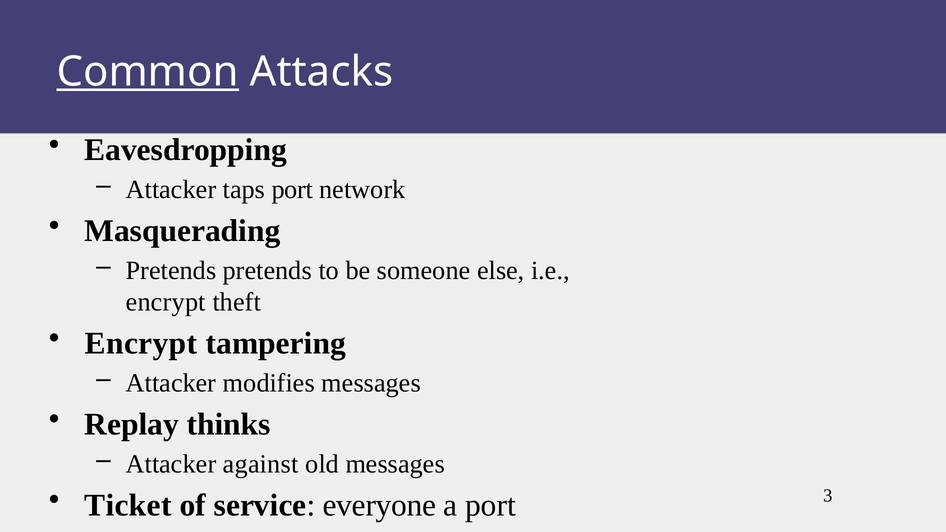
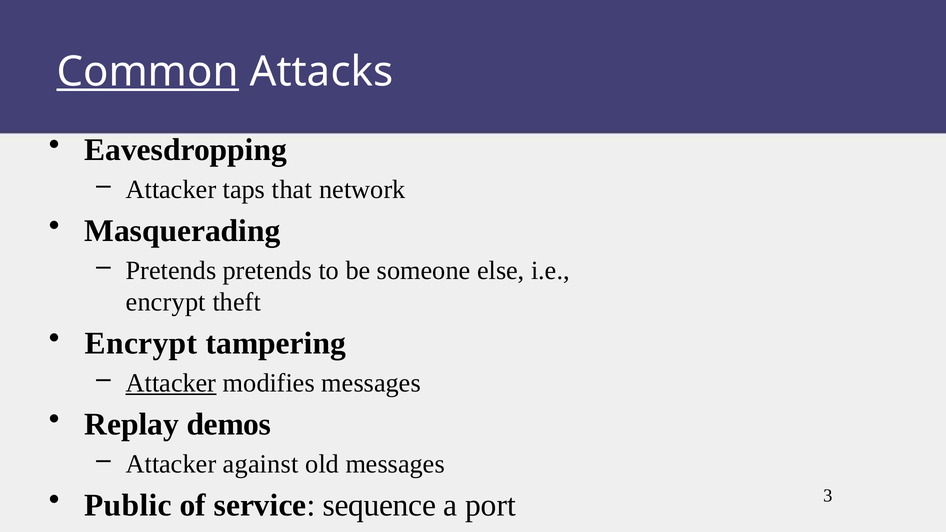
taps port: port -> that
Attacker at (171, 383) underline: none -> present
thinks: thinks -> demos
Ticket: Ticket -> Public
everyone: everyone -> sequence
